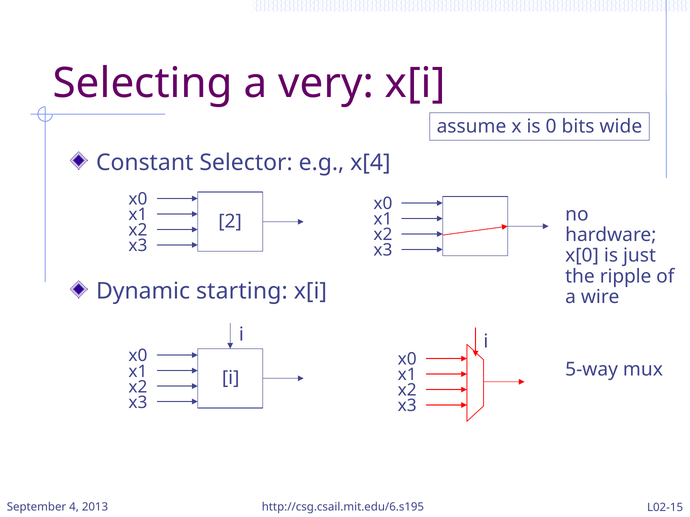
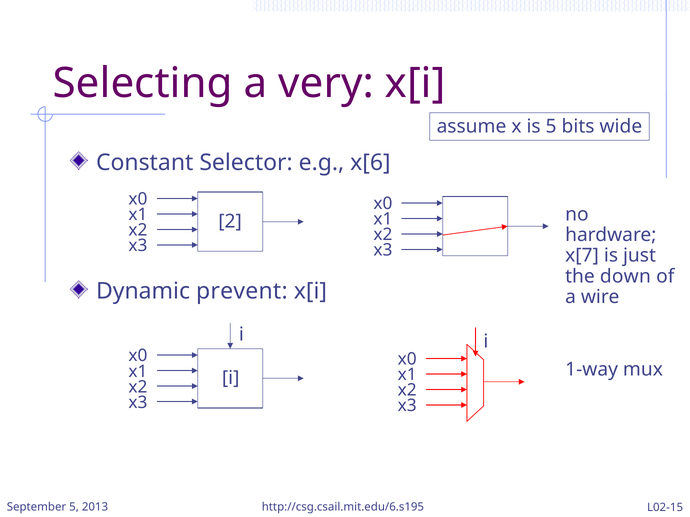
is 0: 0 -> 5
x[4: x[4 -> x[6
x[0: x[0 -> x[7
ripple: ripple -> down
starting: starting -> prevent
5-way: 5-way -> 1-way
September 4: 4 -> 5
